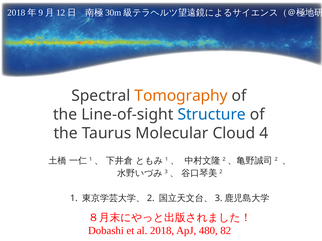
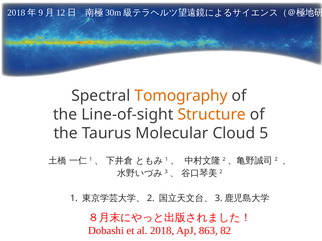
Structure colour: blue -> orange
4: 4 -> 5
480: 480 -> 863
